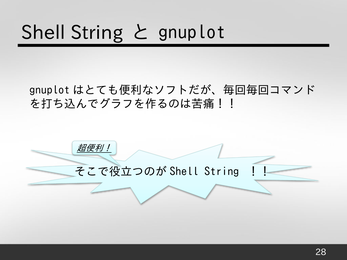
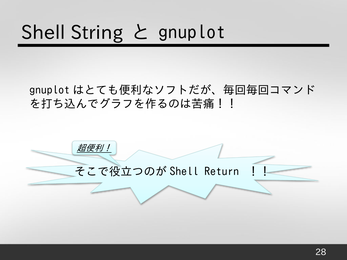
String at (222, 172): String -> Return
